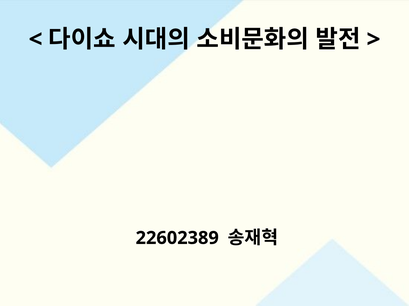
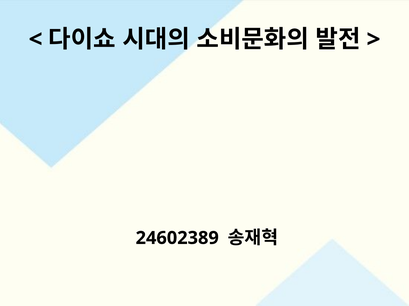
22602389: 22602389 -> 24602389
